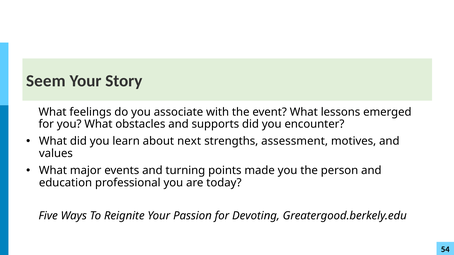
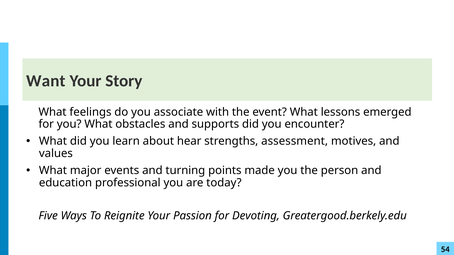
Seem: Seem -> Want
next: next -> hear
